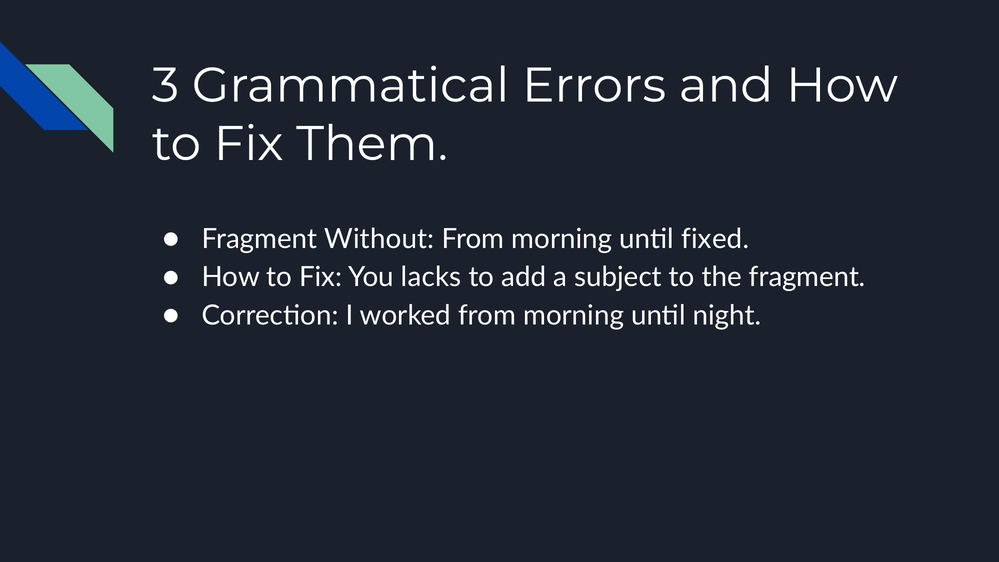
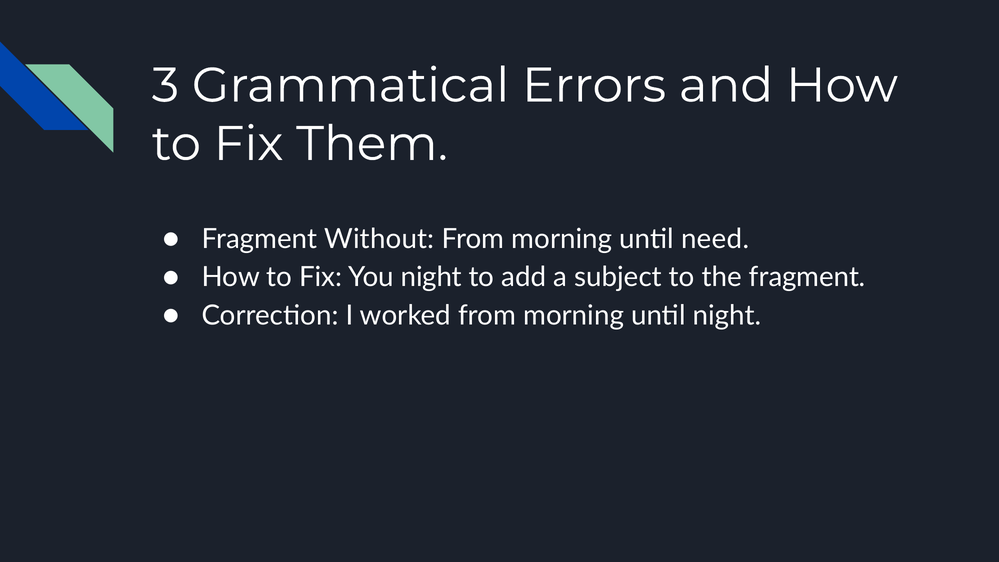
fixed: fixed -> need
You lacks: lacks -> night
